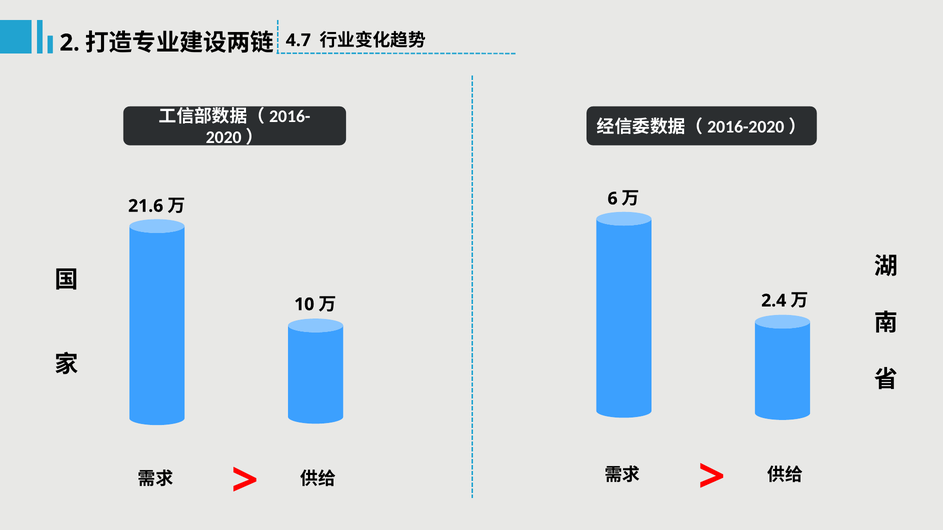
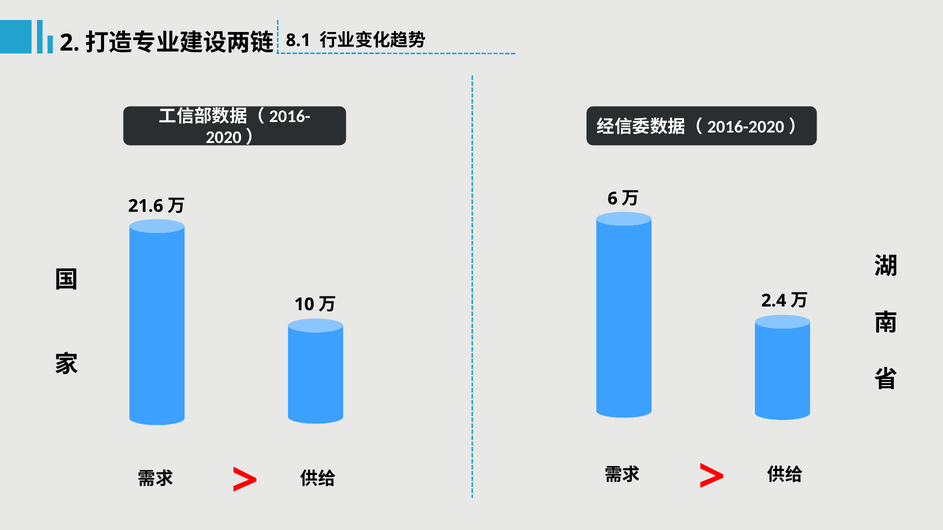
4.7: 4.7 -> 8.1
